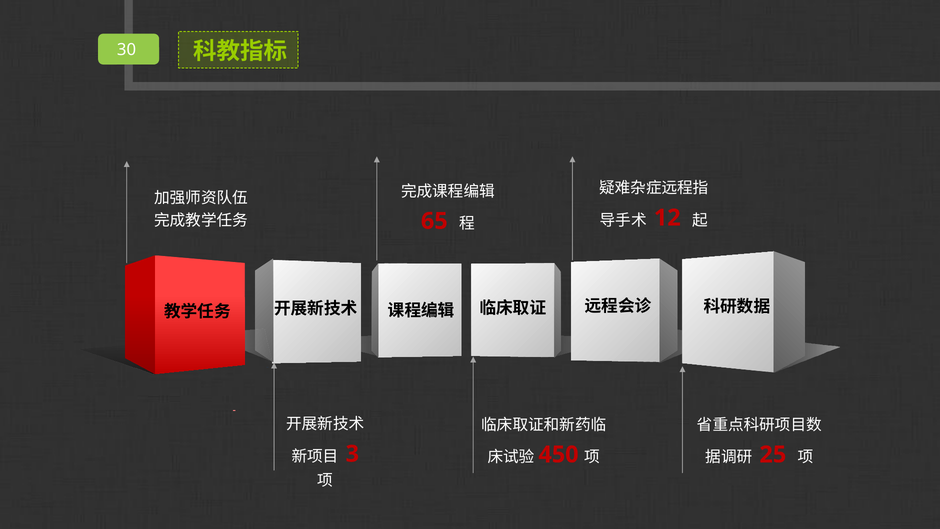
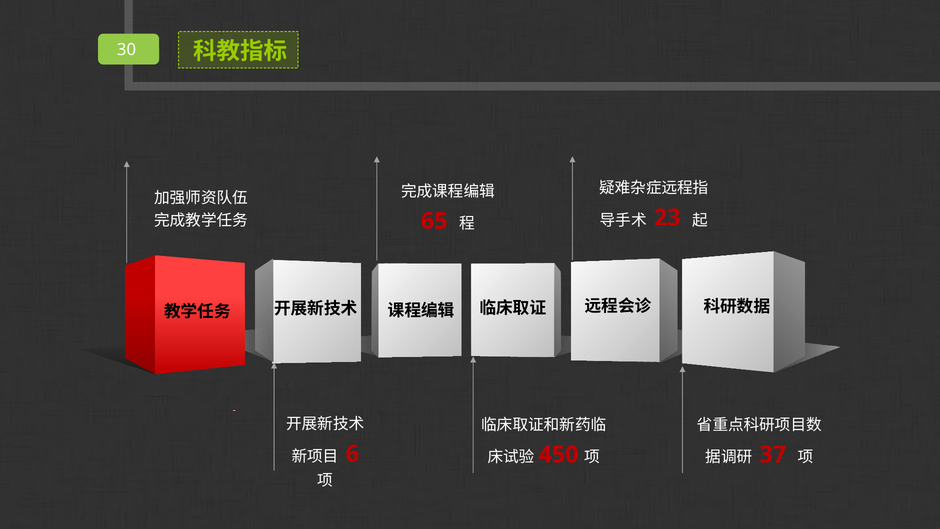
12: 12 -> 23
3: 3 -> 6
25: 25 -> 37
